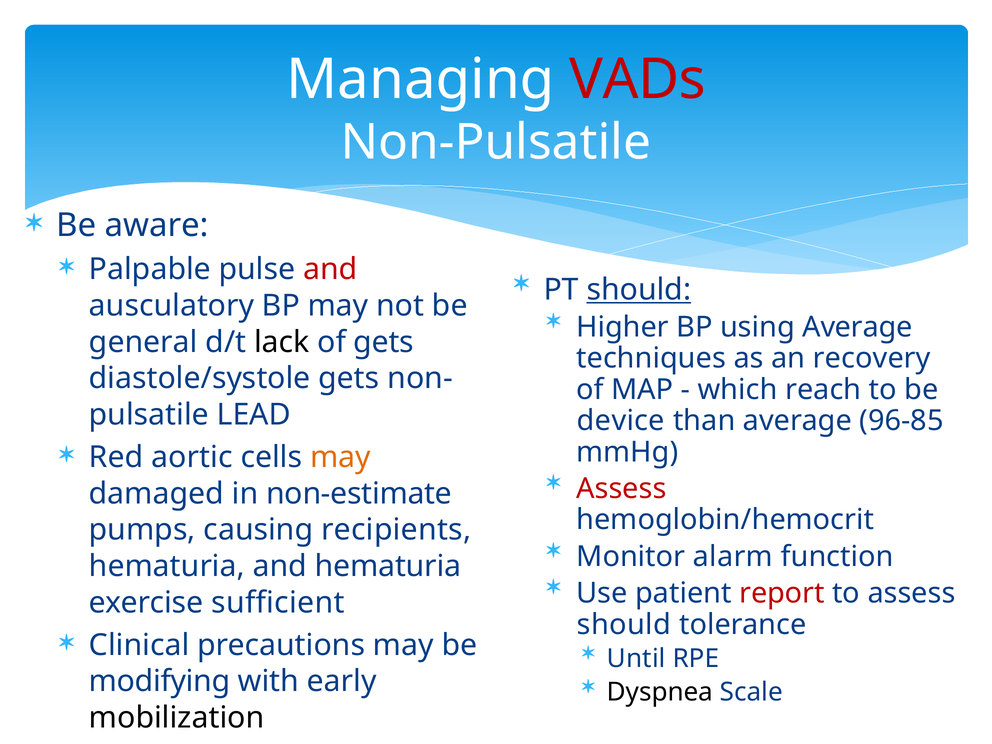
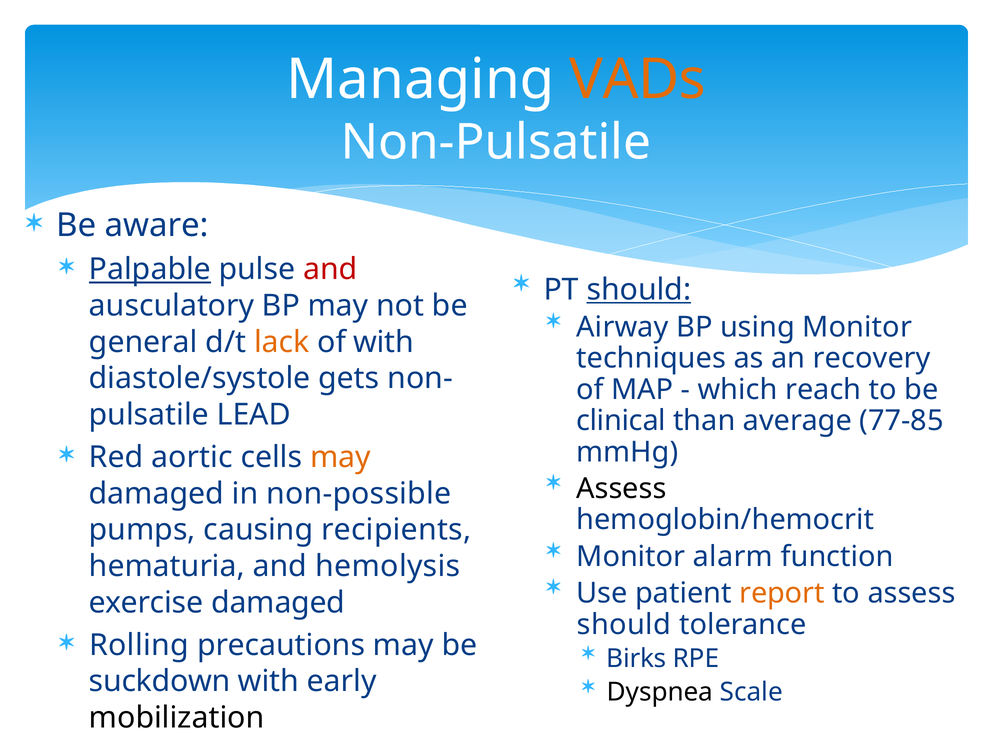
VADs colour: red -> orange
Palpable underline: none -> present
Higher: Higher -> Airway
using Average: Average -> Monitor
lack colour: black -> orange
of gets: gets -> with
device: device -> clinical
96-85: 96-85 -> 77-85
Assess at (621, 489) colour: red -> black
non-estimate: non-estimate -> non-possible
and hematuria: hematuria -> hemolysis
report colour: red -> orange
exercise sufficient: sufficient -> damaged
Clinical: Clinical -> Rolling
Until: Until -> Birks
modifying: modifying -> suckdown
